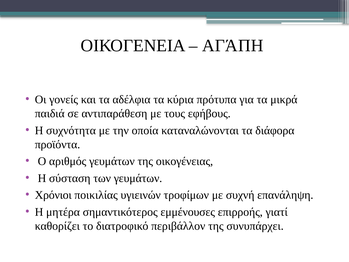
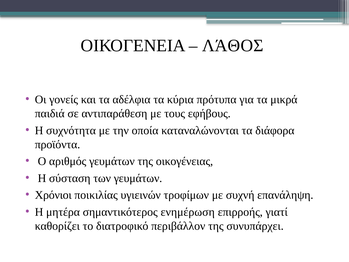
ΑΓΆΠΗ: ΑΓΆΠΗ -> ΛΆΘΟΣ
εμμένουσες: εμμένουσες -> ενημέρωση
